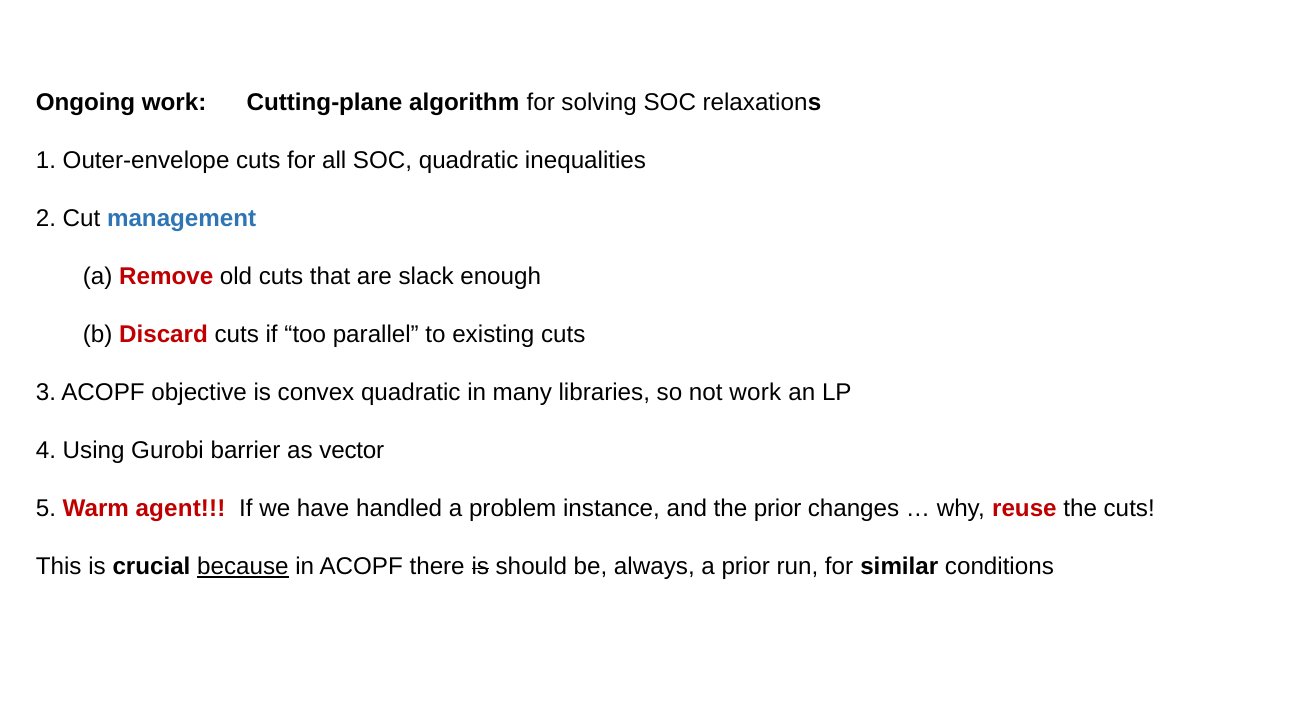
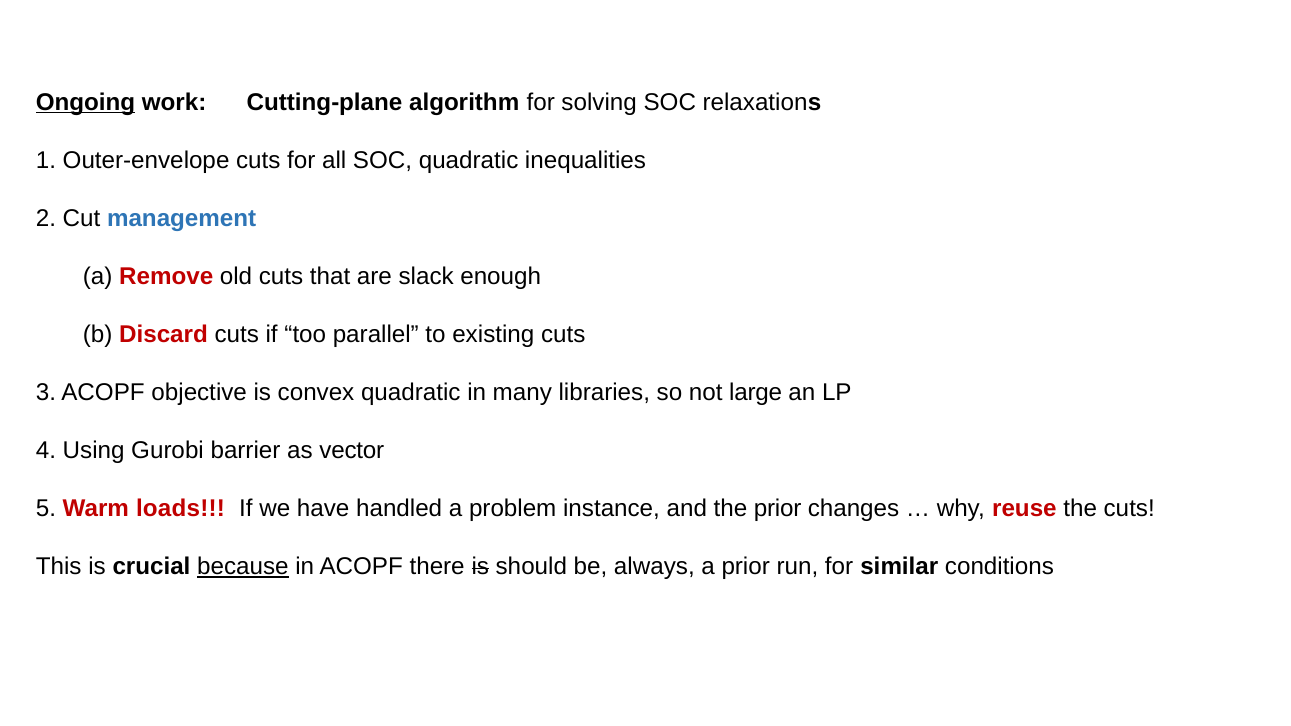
Ongoing underline: none -> present
not work: work -> large
agent: agent -> loads
